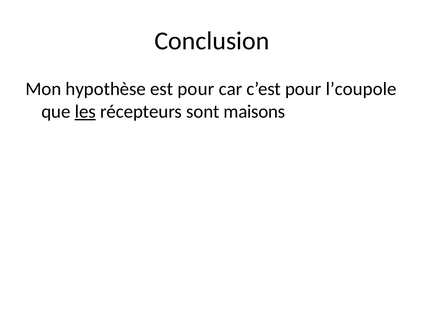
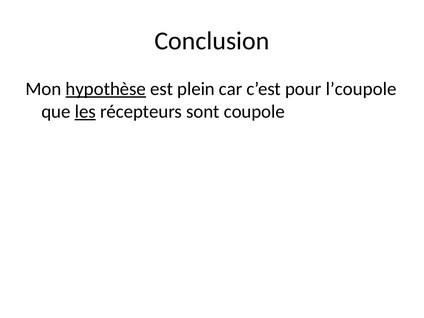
hypothèse underline: none -> present
est pour: pour -> plein
maisons: maisons -> coupole
